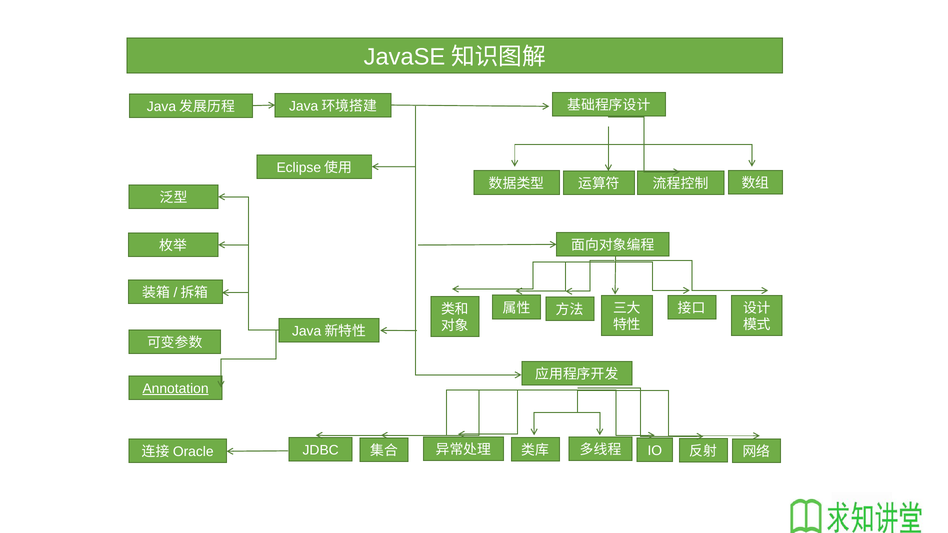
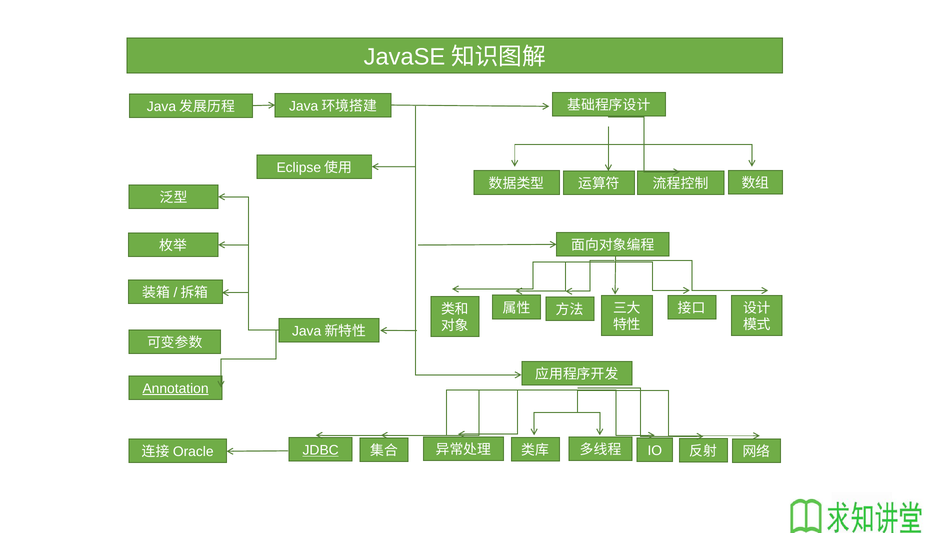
JDBC underline: none -> present
